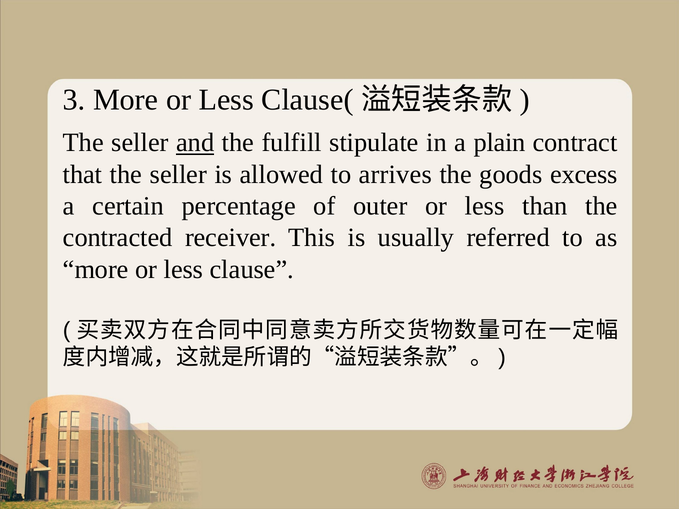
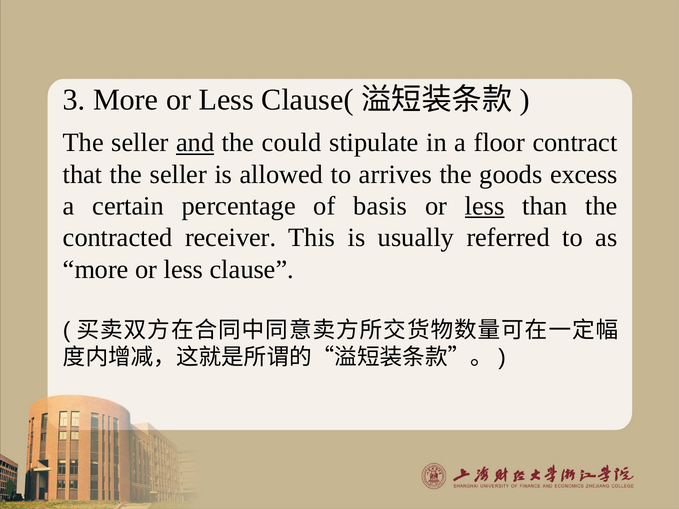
fulfill: fulfill -> could
plain: plain -> floor
outer: outer -> basis
less at (485, 206) underline: none -> present
